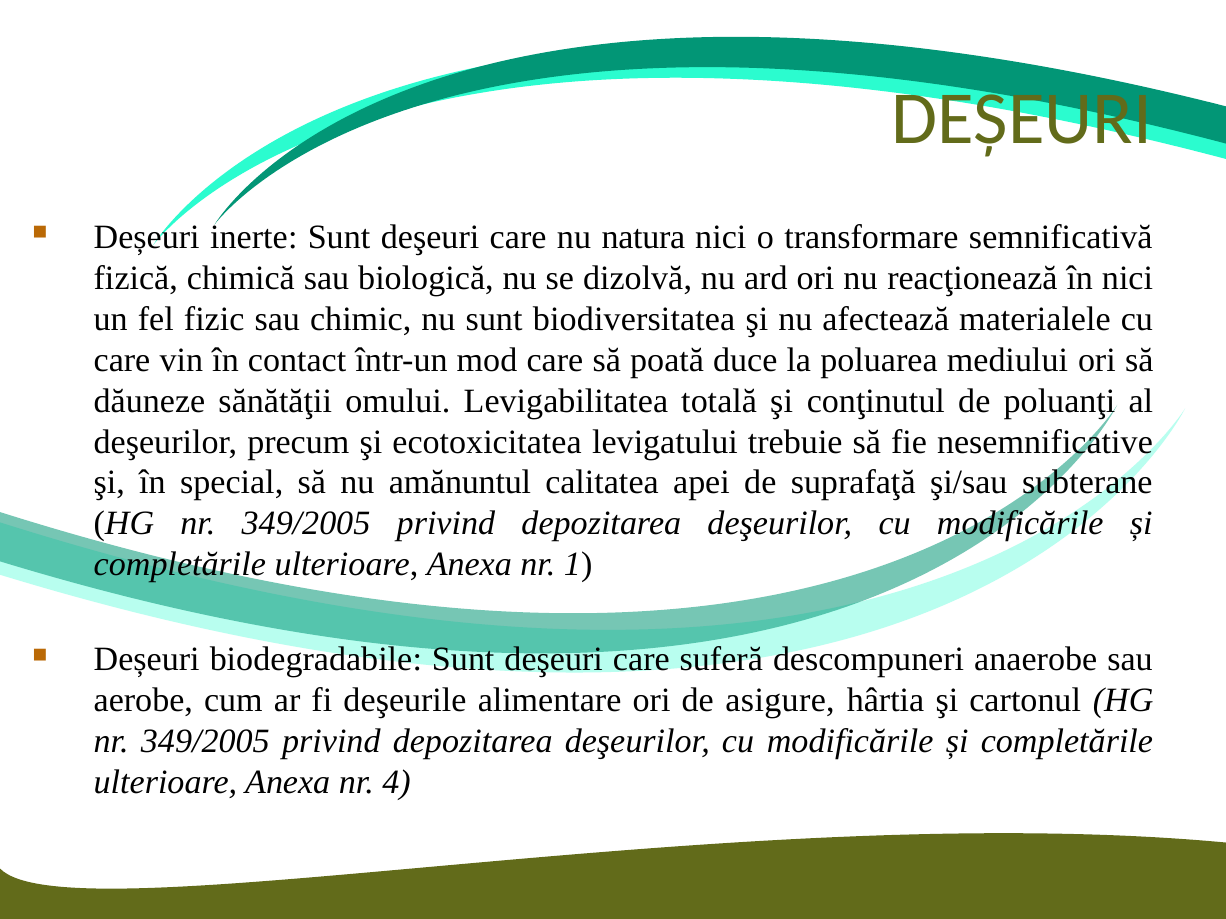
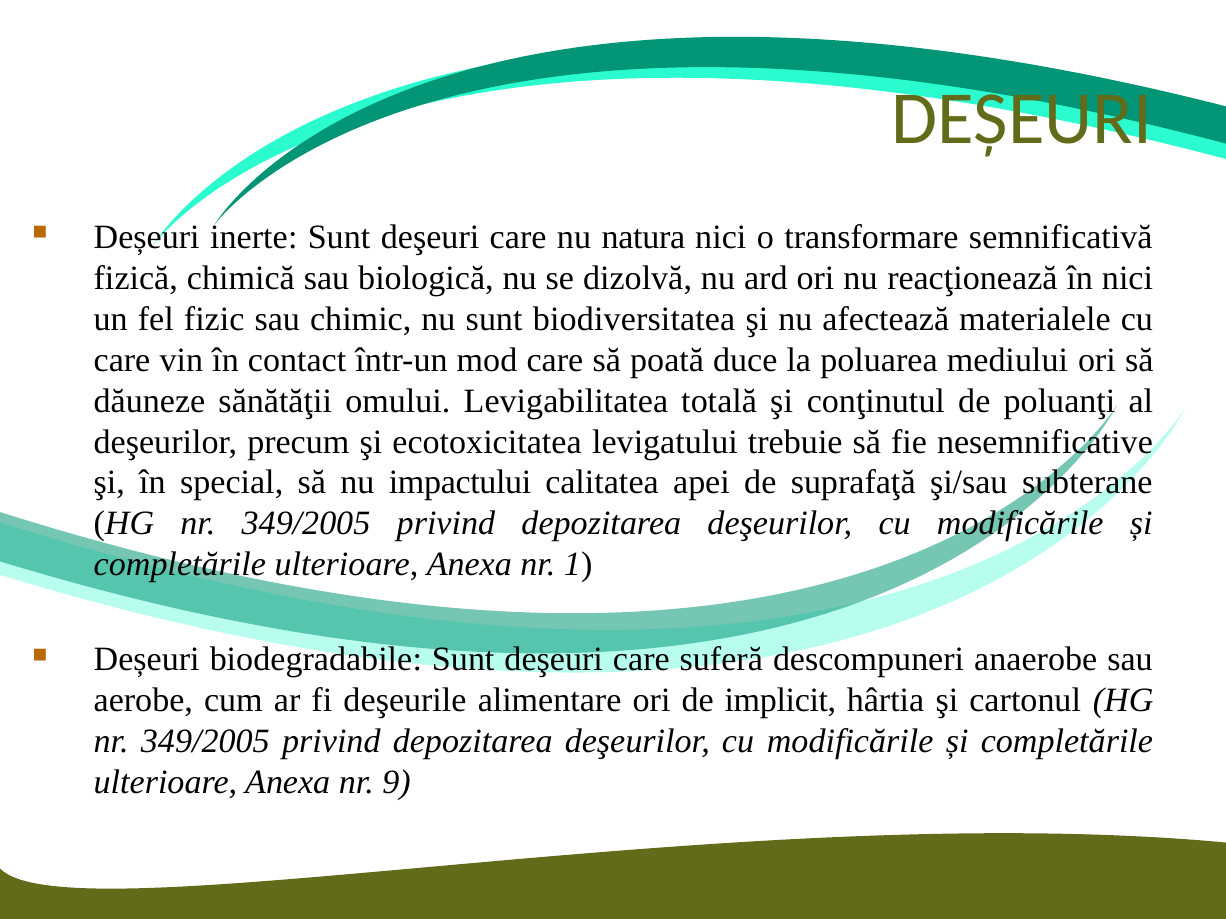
amănuntul: amănuntul -> impactului
asigure: asigure -> implicit
4: 4 -> 9
